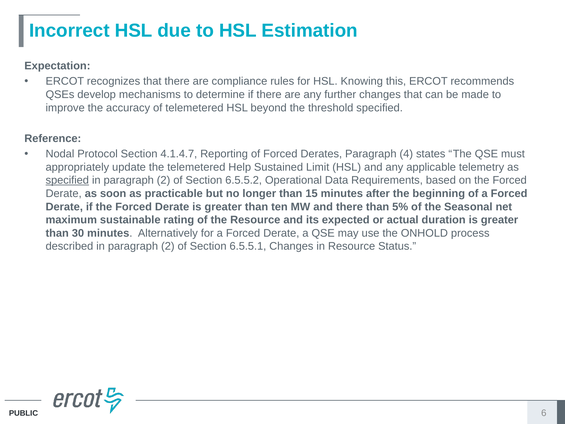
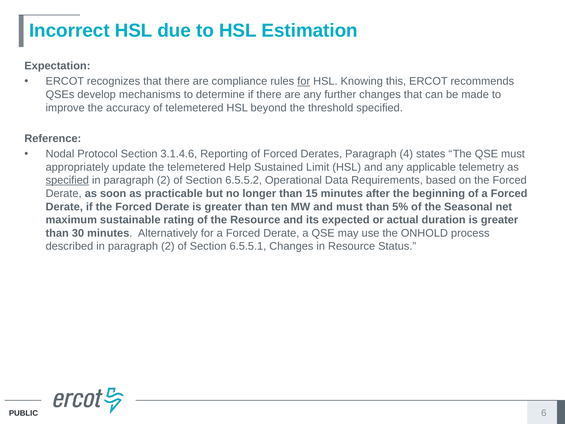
for at (304, 81) underline: none -> present
4.1.4.7: 4.1.4.7 -> 3.1.4.6
and there: there -> must
